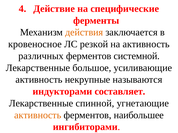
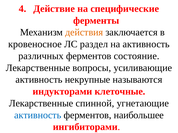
резкой: резкой -> раздел
системной: системной -> состояние
большое: большое -> вопросы
составляет: составляет -> клеточные
активность at (38, 115) colour: orange -> blue
